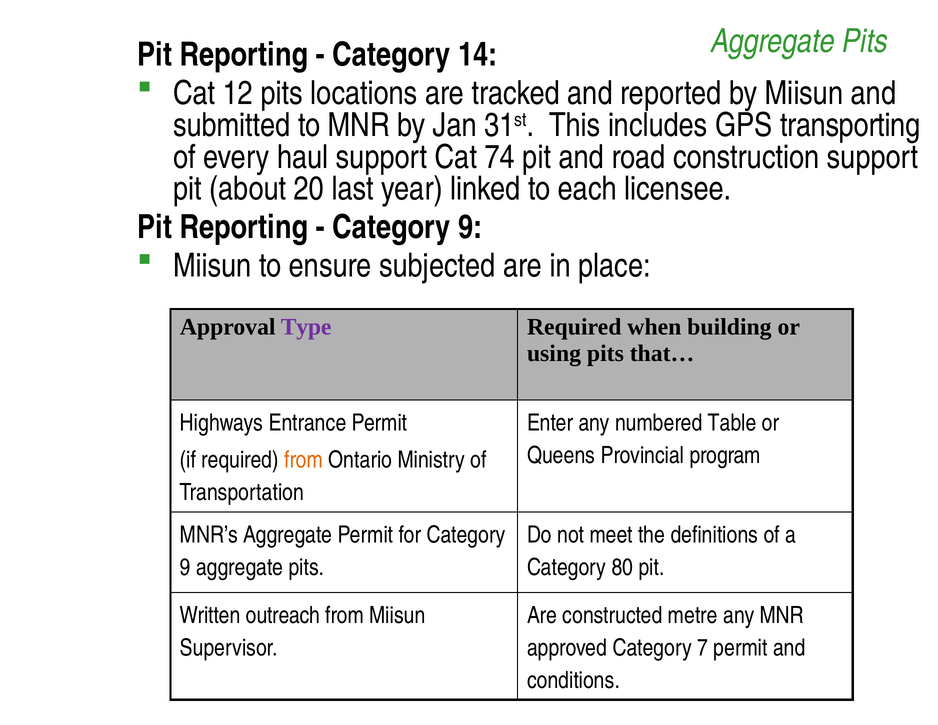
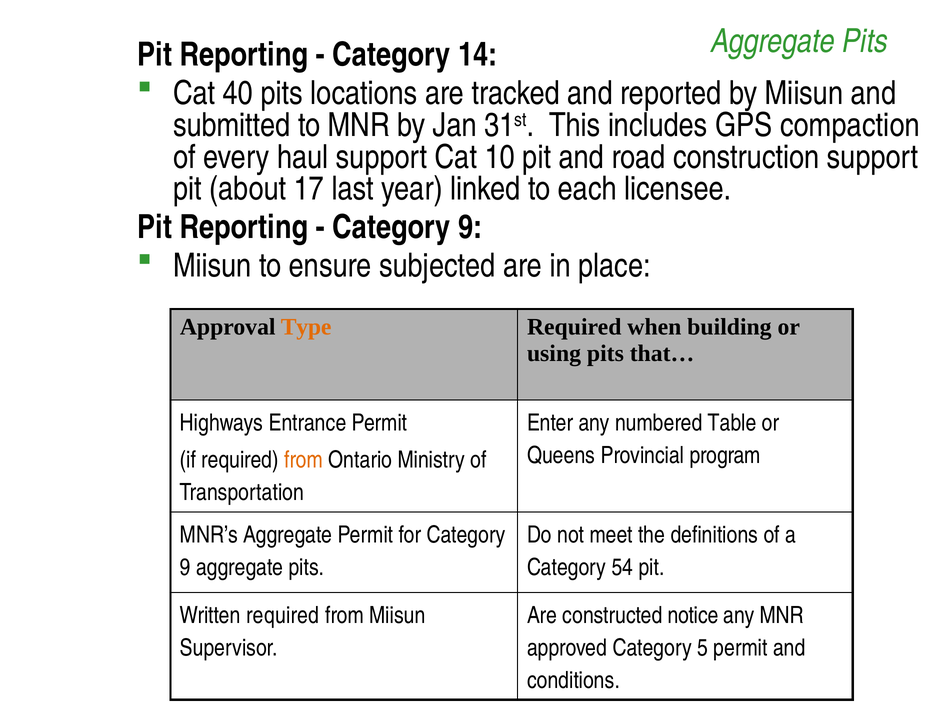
12: 12 -> 40
transporting: transporting -> compaction
74: 74 -> 10
20: 20 -> 17
Type colour: purple -> orange
80: 80 -> 54
Written outreach: outreach -> required
metre: metre -> notice
7: 7 -> 5
